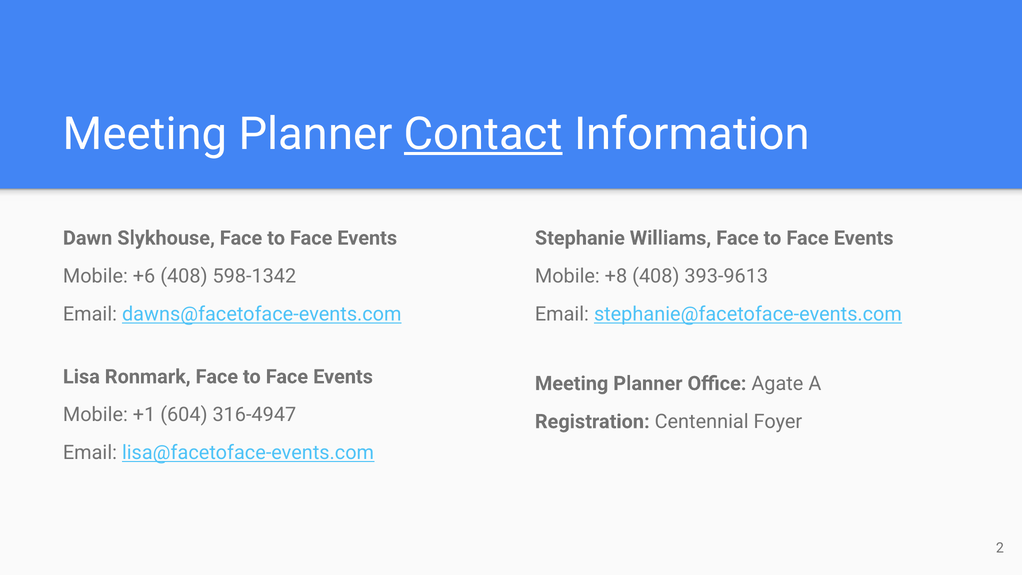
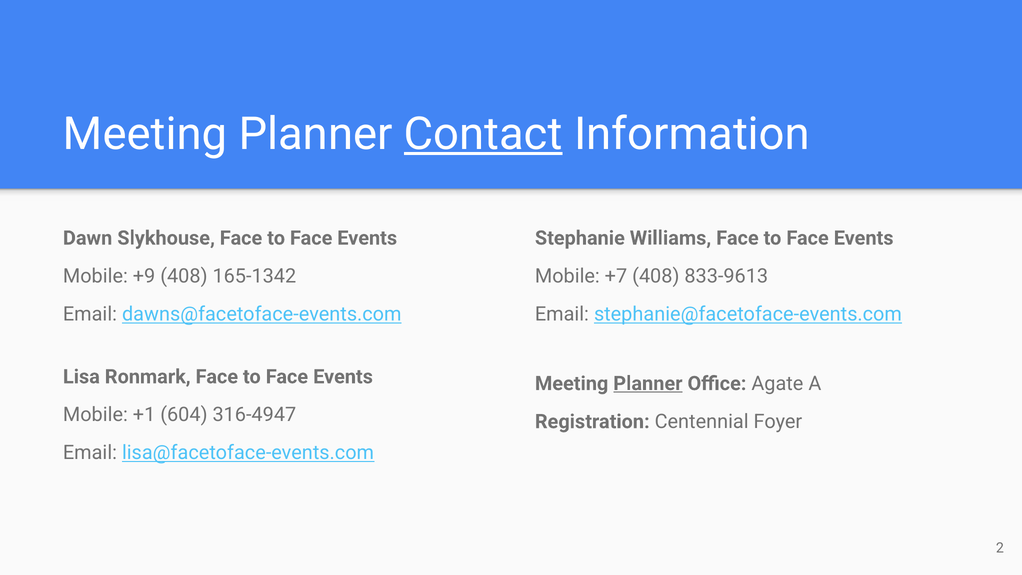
+6: +6 -> +9
598-1342: 598-1342 -> 165-1342
+8: +8 -> +7
393-9613: 393-9613 -> 833-9613
Planner at (648, 383) underline: none -> present
